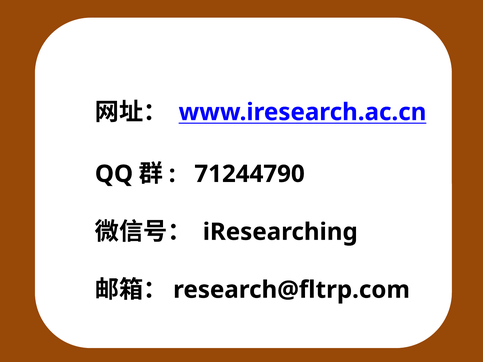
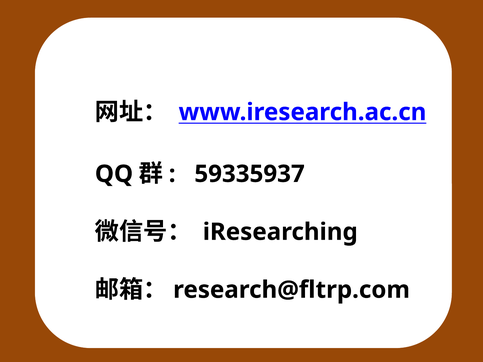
71244790: 71244790 -> 59335937
